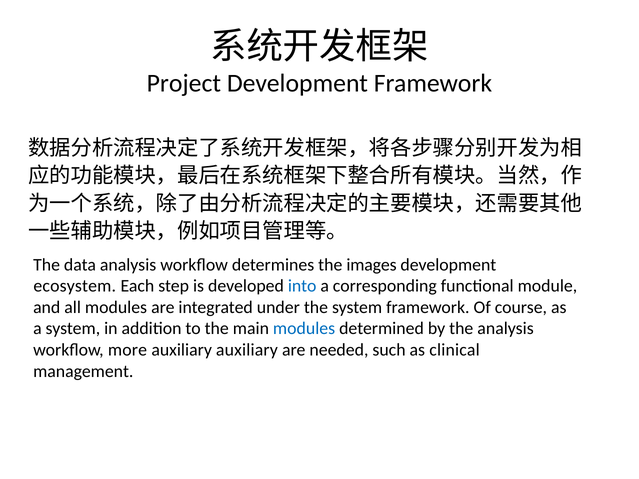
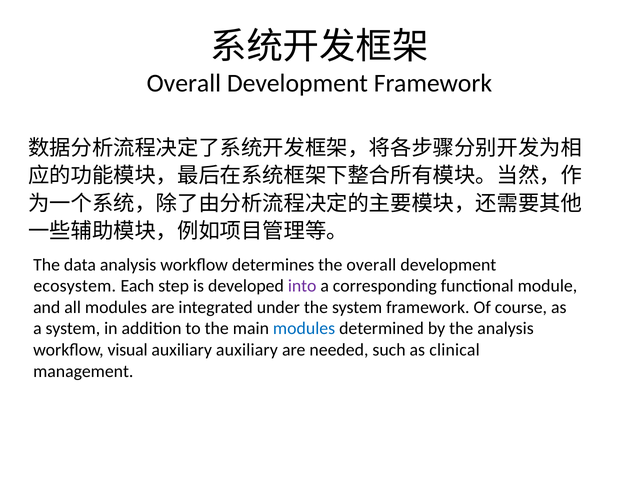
Project at (184, 83): Project -> Overall
the images: images -> overall
into colour: blue -> purple
more: more -> visual
